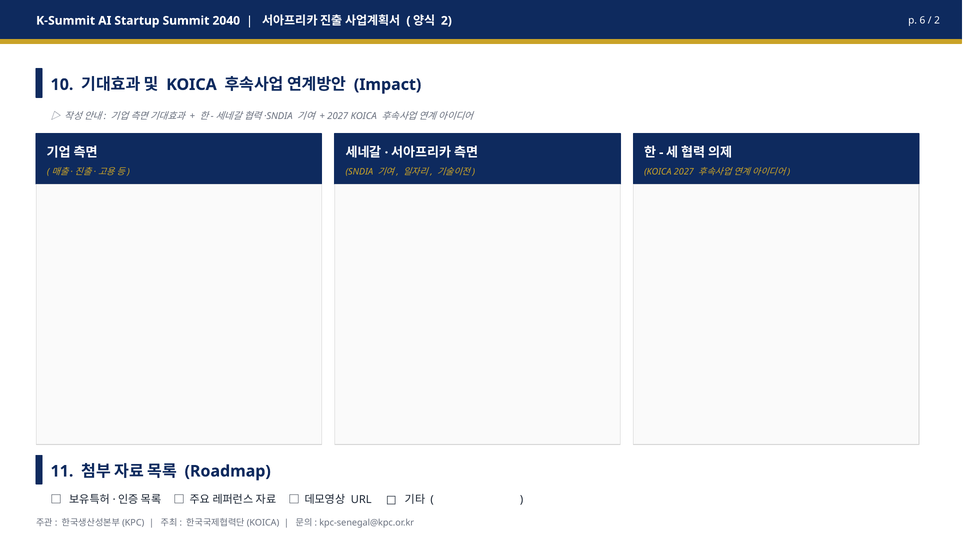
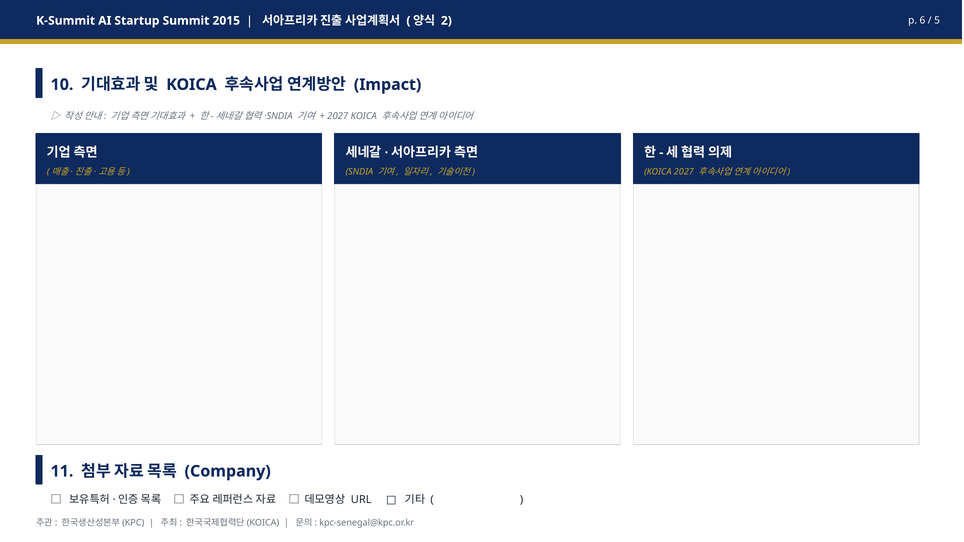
2040: 2040 -> 2015
2 at (937, 21): 2 -> 5
Roadmap: Roadmap -> Company
